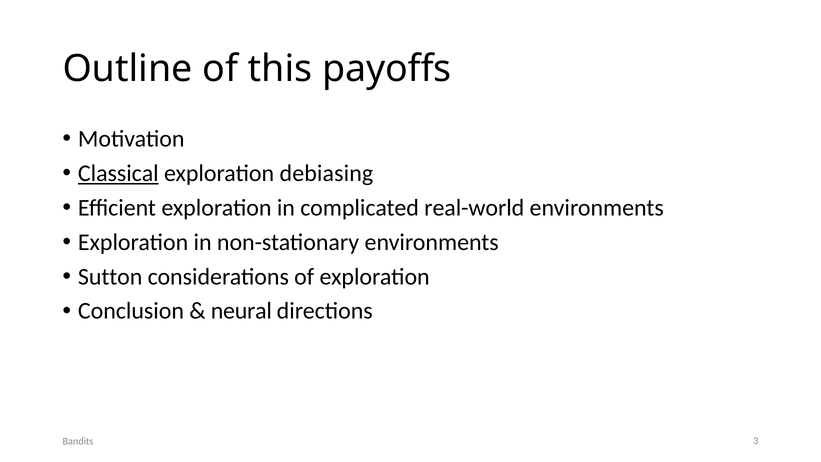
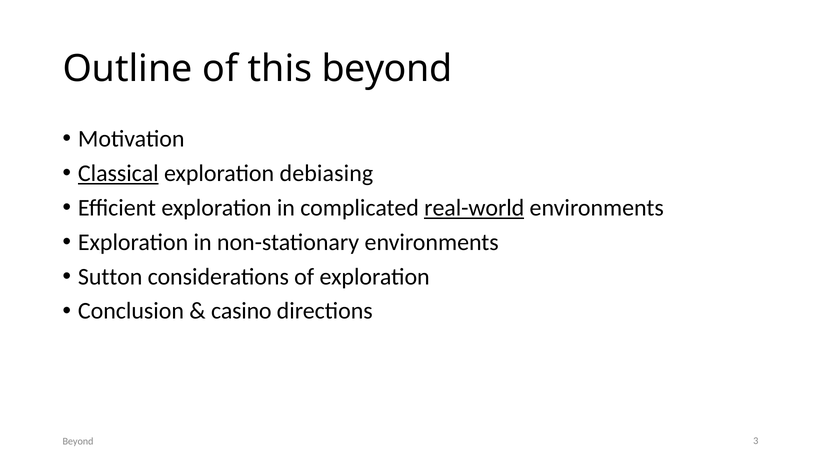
this payoffs: payoffs -> beyond
real-world underline: none -> present
neural: neural -> casino
Bandits at (78, 441): Bandits -> Beyond
